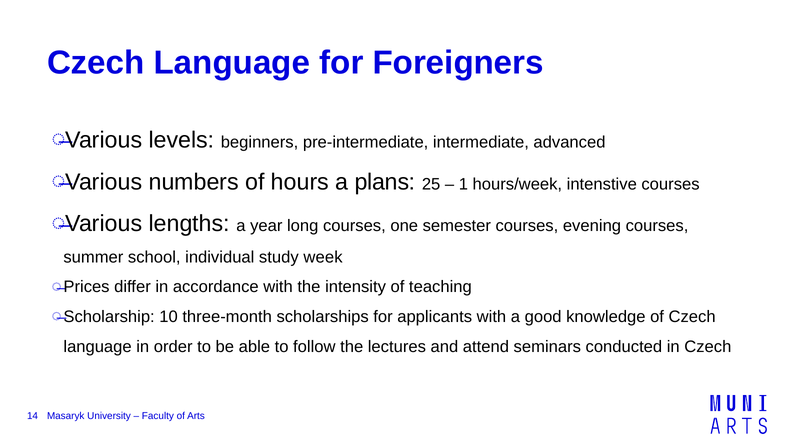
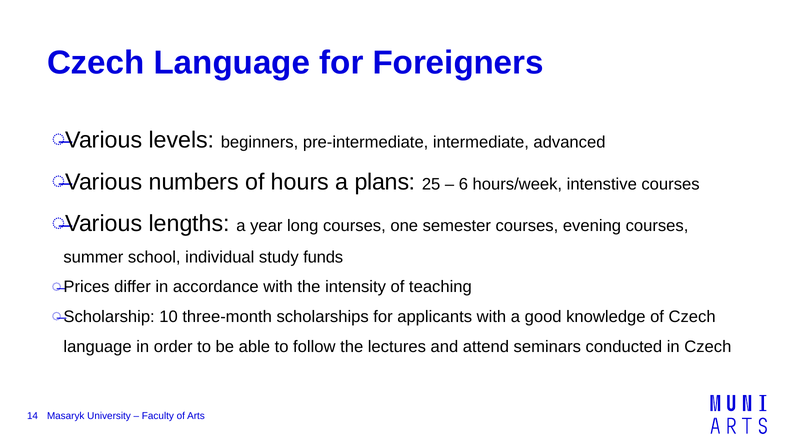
1: 1 -> 6
week: week -> funds
